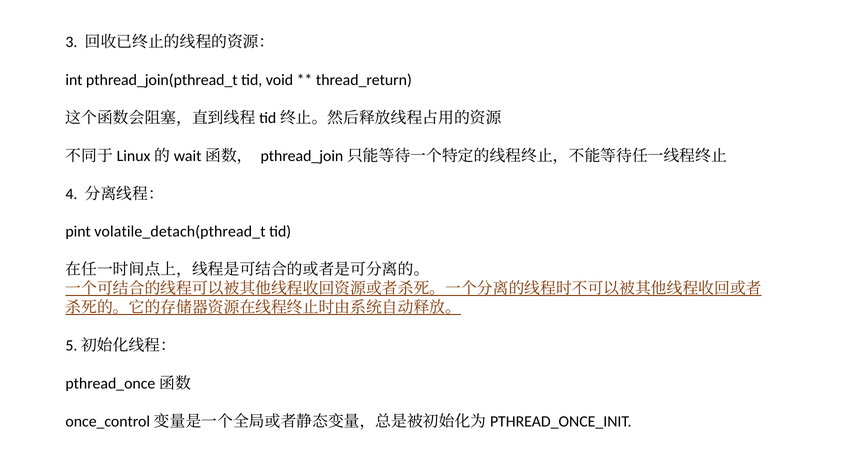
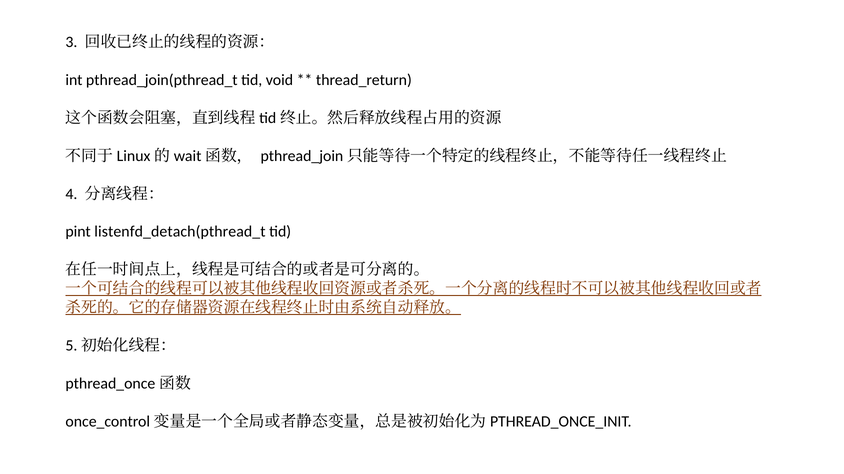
volatile_detach(pthread_t: volatile_detach(pthread_t -> listenfd_detach(pthread_t
